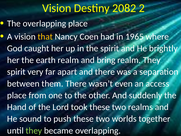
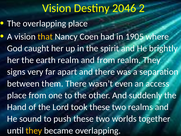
2082: 2082 -> 2046
1965: 1965 -> 1905
and bring: bring -> from
spirit at (16, 72): spirit -> signs
they at (34, 130) colour: light green -> yellow
